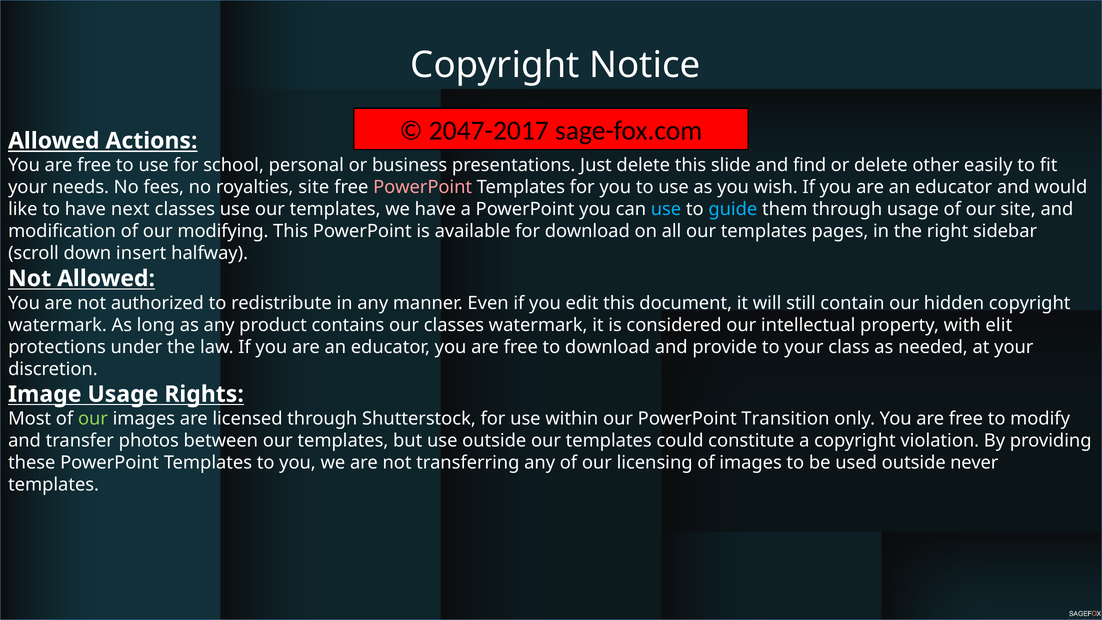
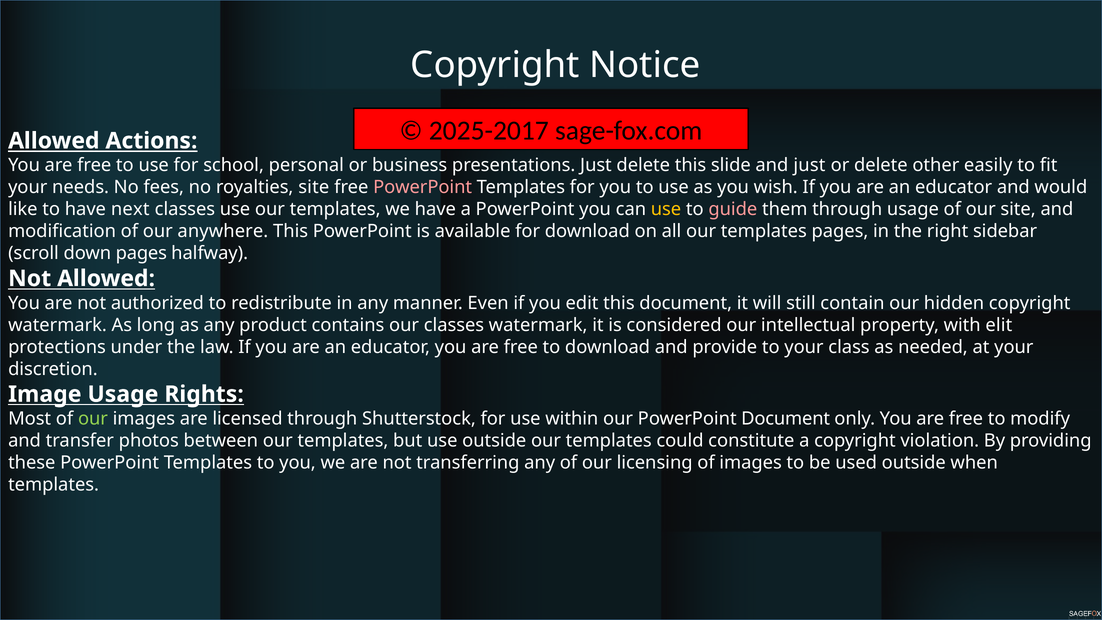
2047-2017: 2047-2017 -> 2025-2017
and find: find -> just
use at (666, 209) colour: light blue -> yellow
guide colour: light blue -> pink
modifying: modifying -> anywhere
down insert: insert -> pages
PowerPoint Transition: Transition -> Document
never: never -> when
